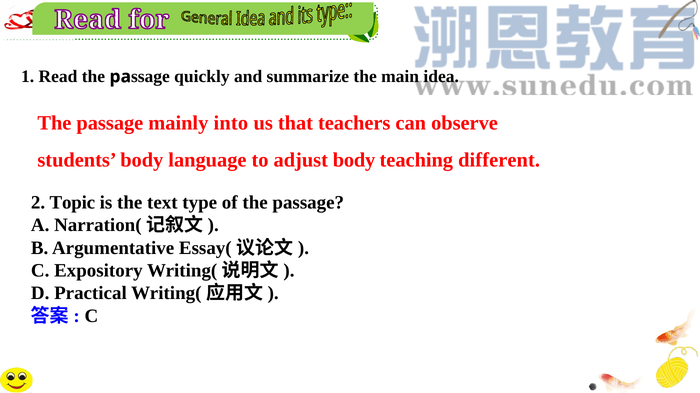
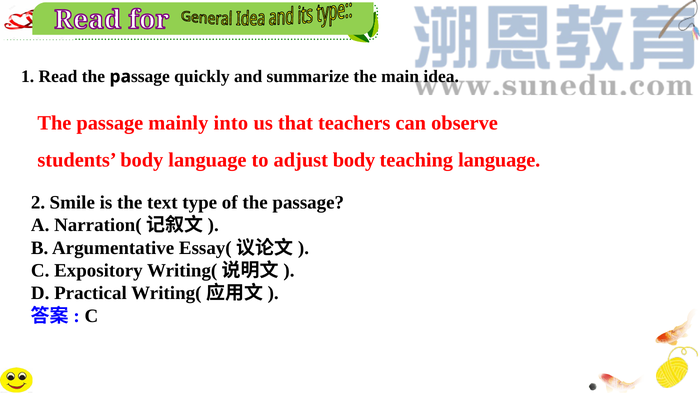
teaching different: different -> language
Topic: Topic -> Smile
